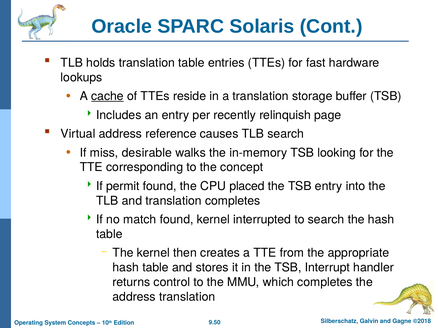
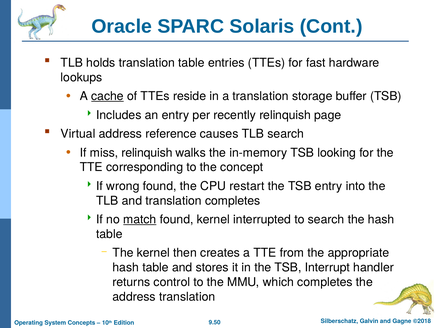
miss desirable: desirable -> relinquish
permit: permit -> wrong
placed: placed -> restart
match underline: none -> present
